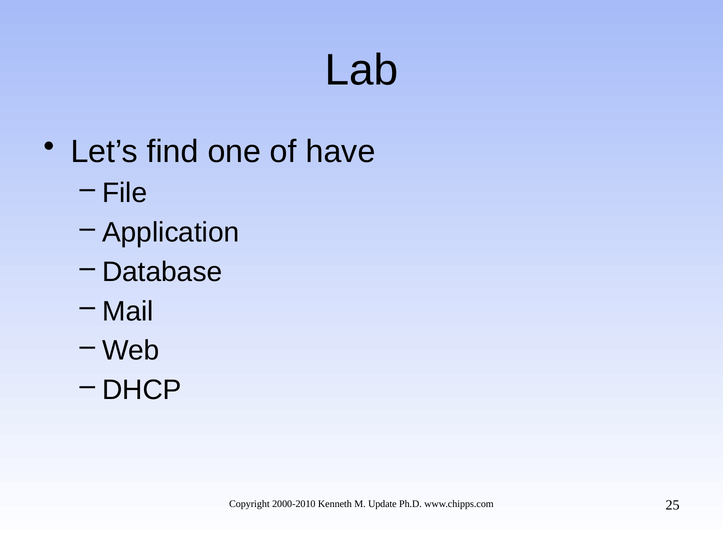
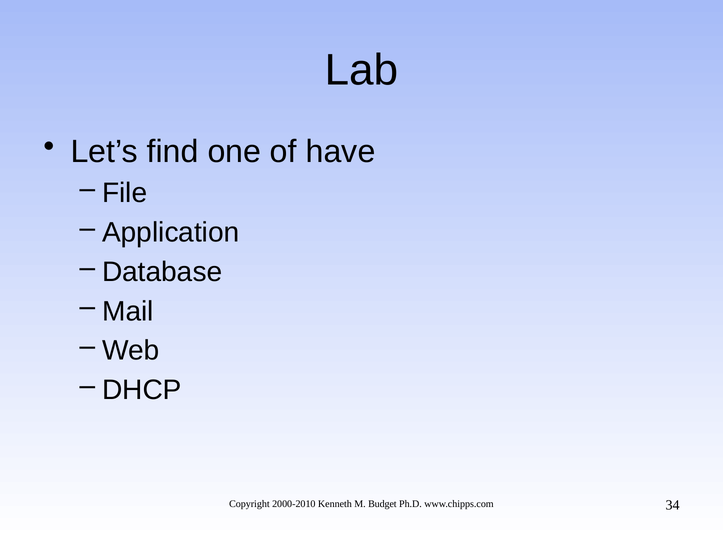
Update: Update -> Budget
25: 25 -> 34
